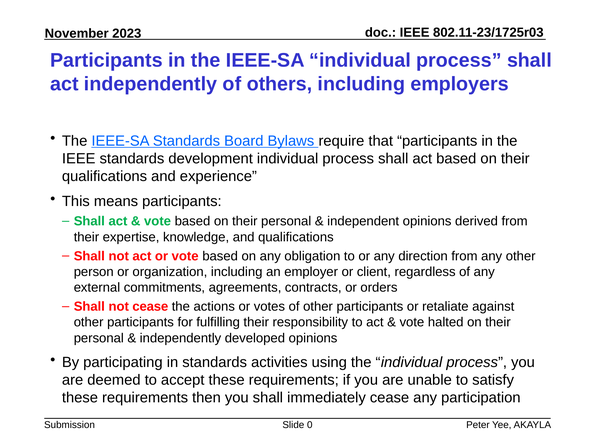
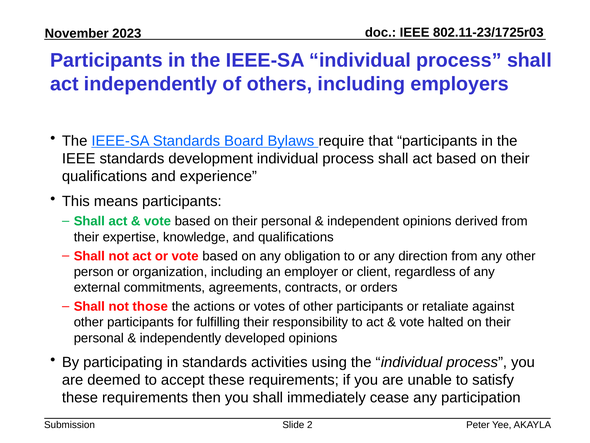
not cease: cease -> those
0: 0 -> 2
